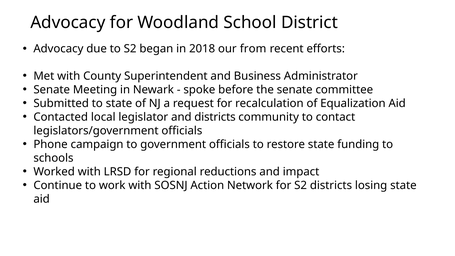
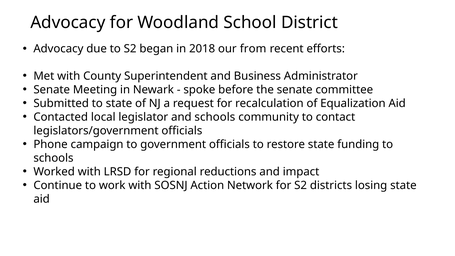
and districts: districts -> schools
